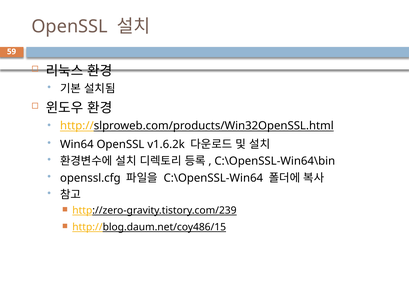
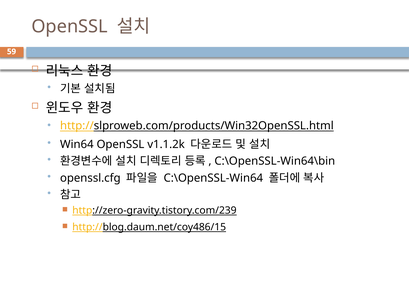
v1.6.2k: v1.6.2k -> v1.1.2k
